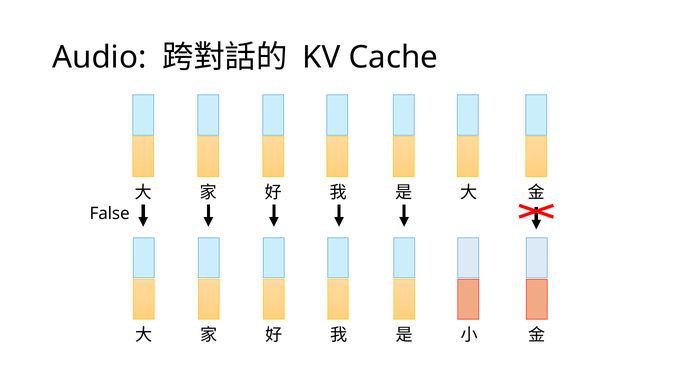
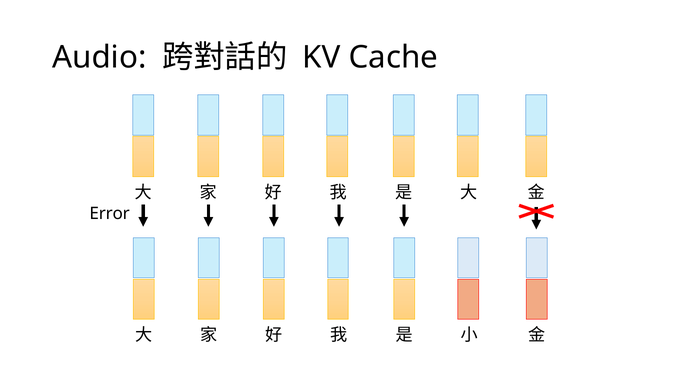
False: False -> Error
